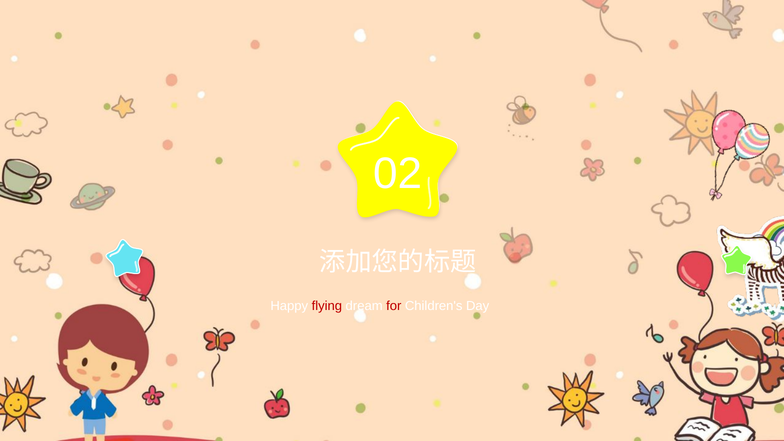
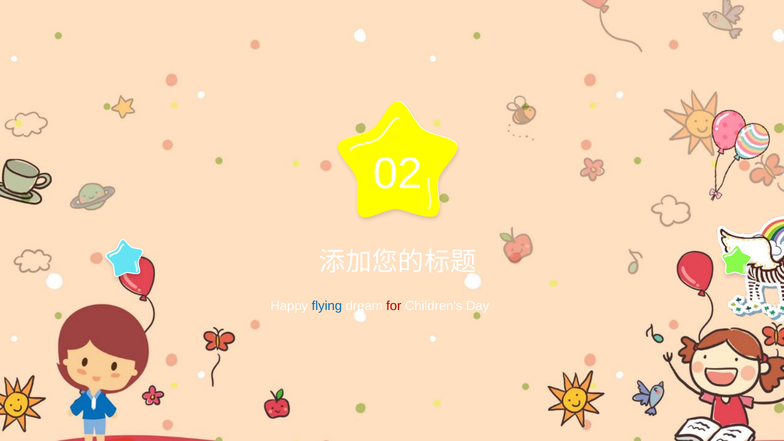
flying colour: red -> blue
